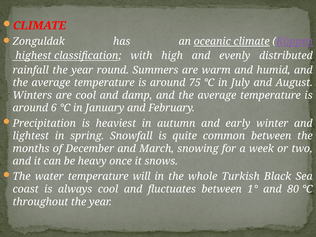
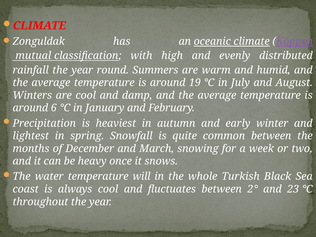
highest: highest -> mutual
75: 75 -> 19
1°: 1° -> 2°
80: 80 -> 23
